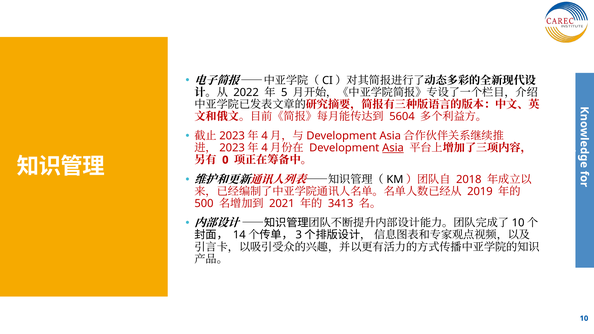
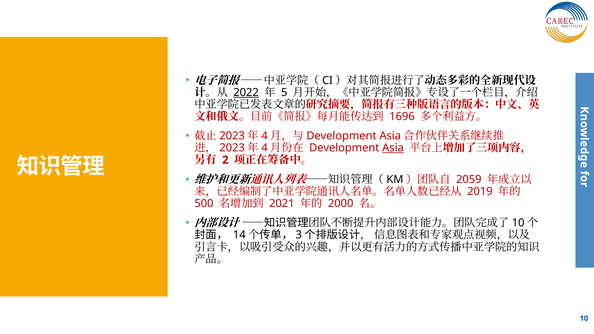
2022 underline: none -> present
5604: 5604 -> 1696
0: 0 -> 2
2018: 2018 -> 2059
3413: 3413 -> 2000
